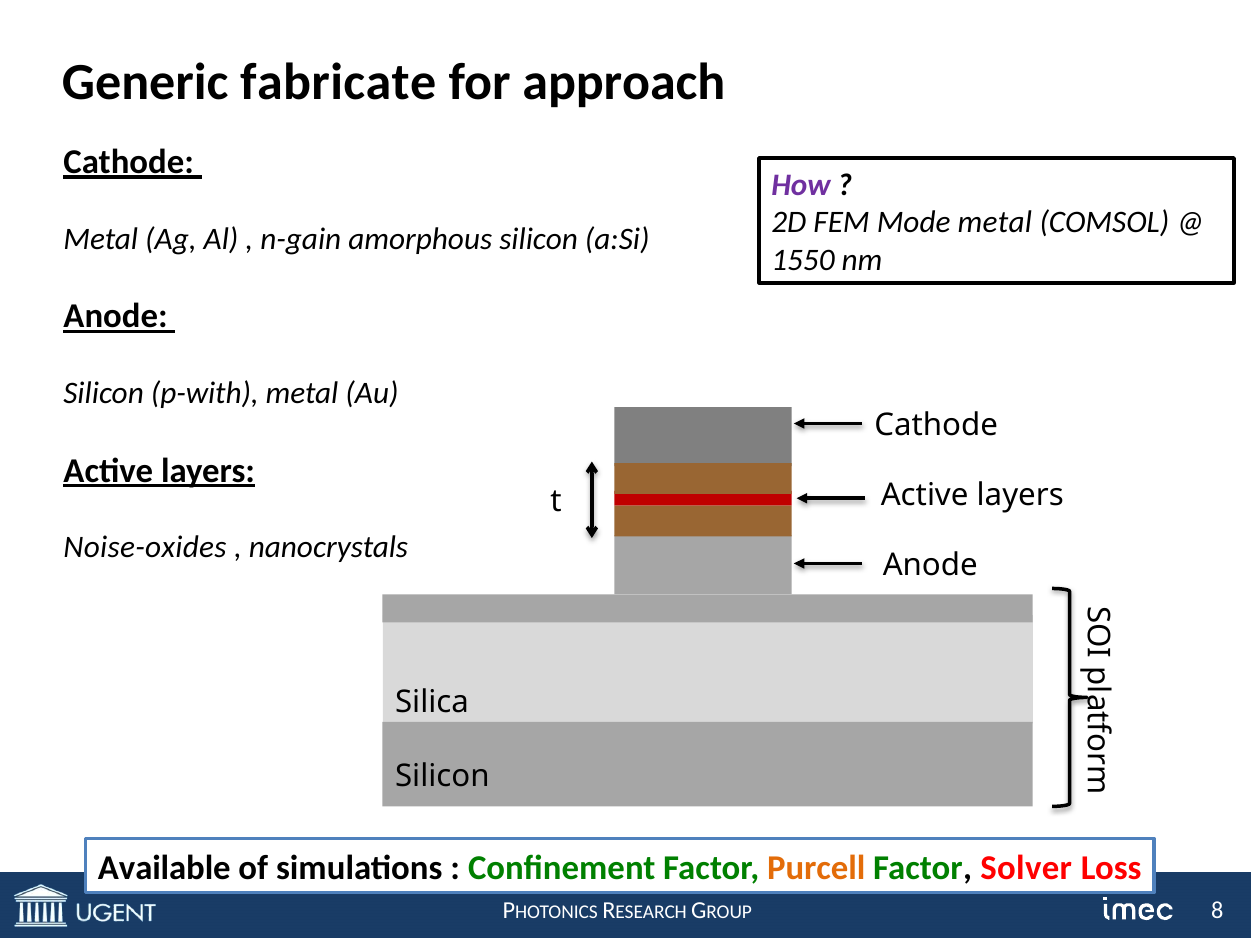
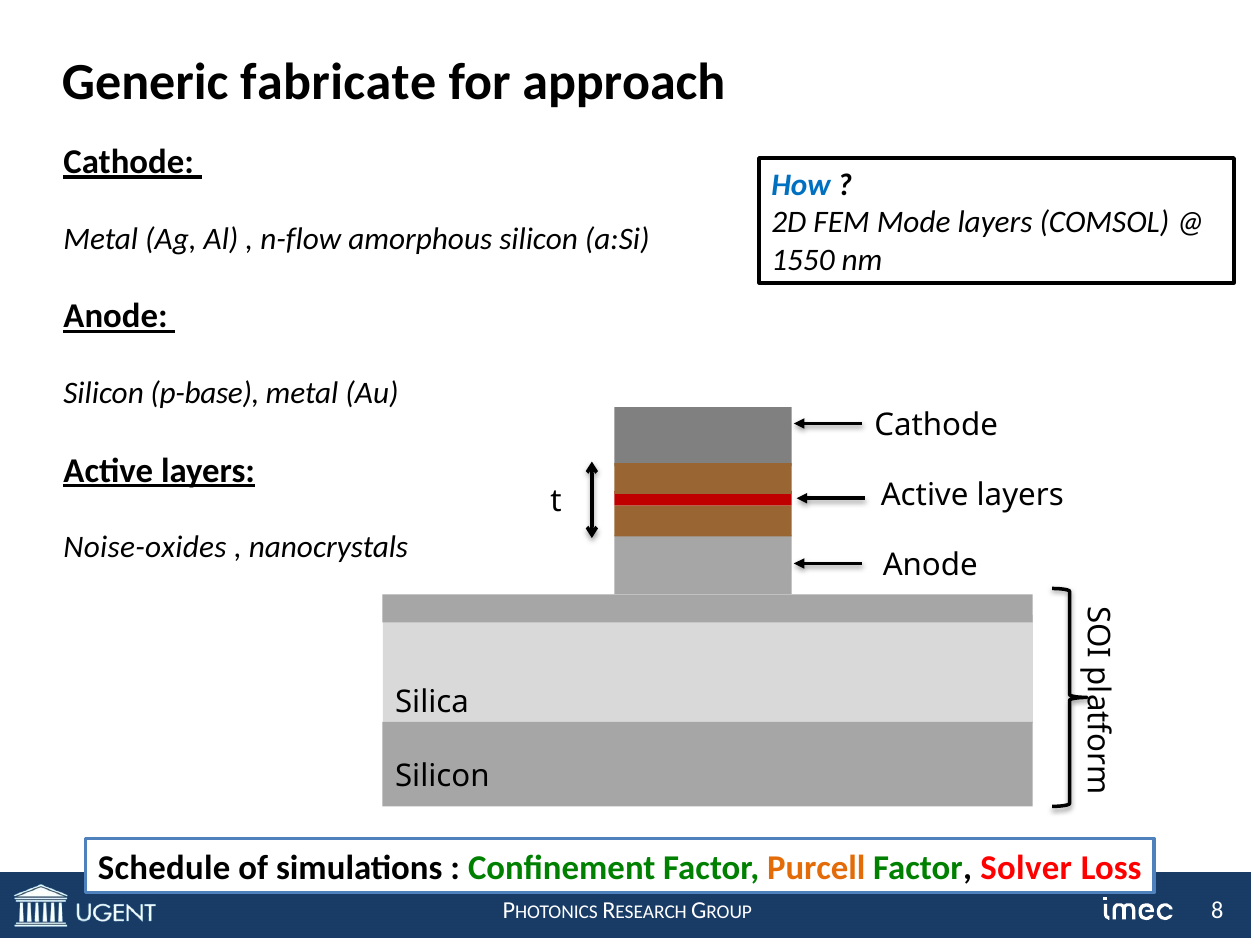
How colour: purple -> blue
Mode metal: metal -> layers
n-gain: n-gain -> n-flow
p-with: p-with -> p-base
Available: Available -> Schedule
